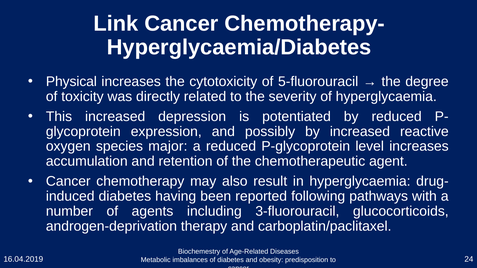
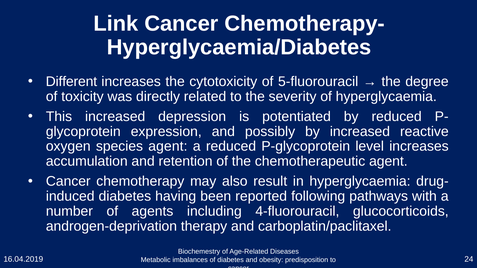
Physical: Physical -> Different
species major: major -> agent
3-fluorouracil: 3-fluorouracil -> 4-fluorouracil
